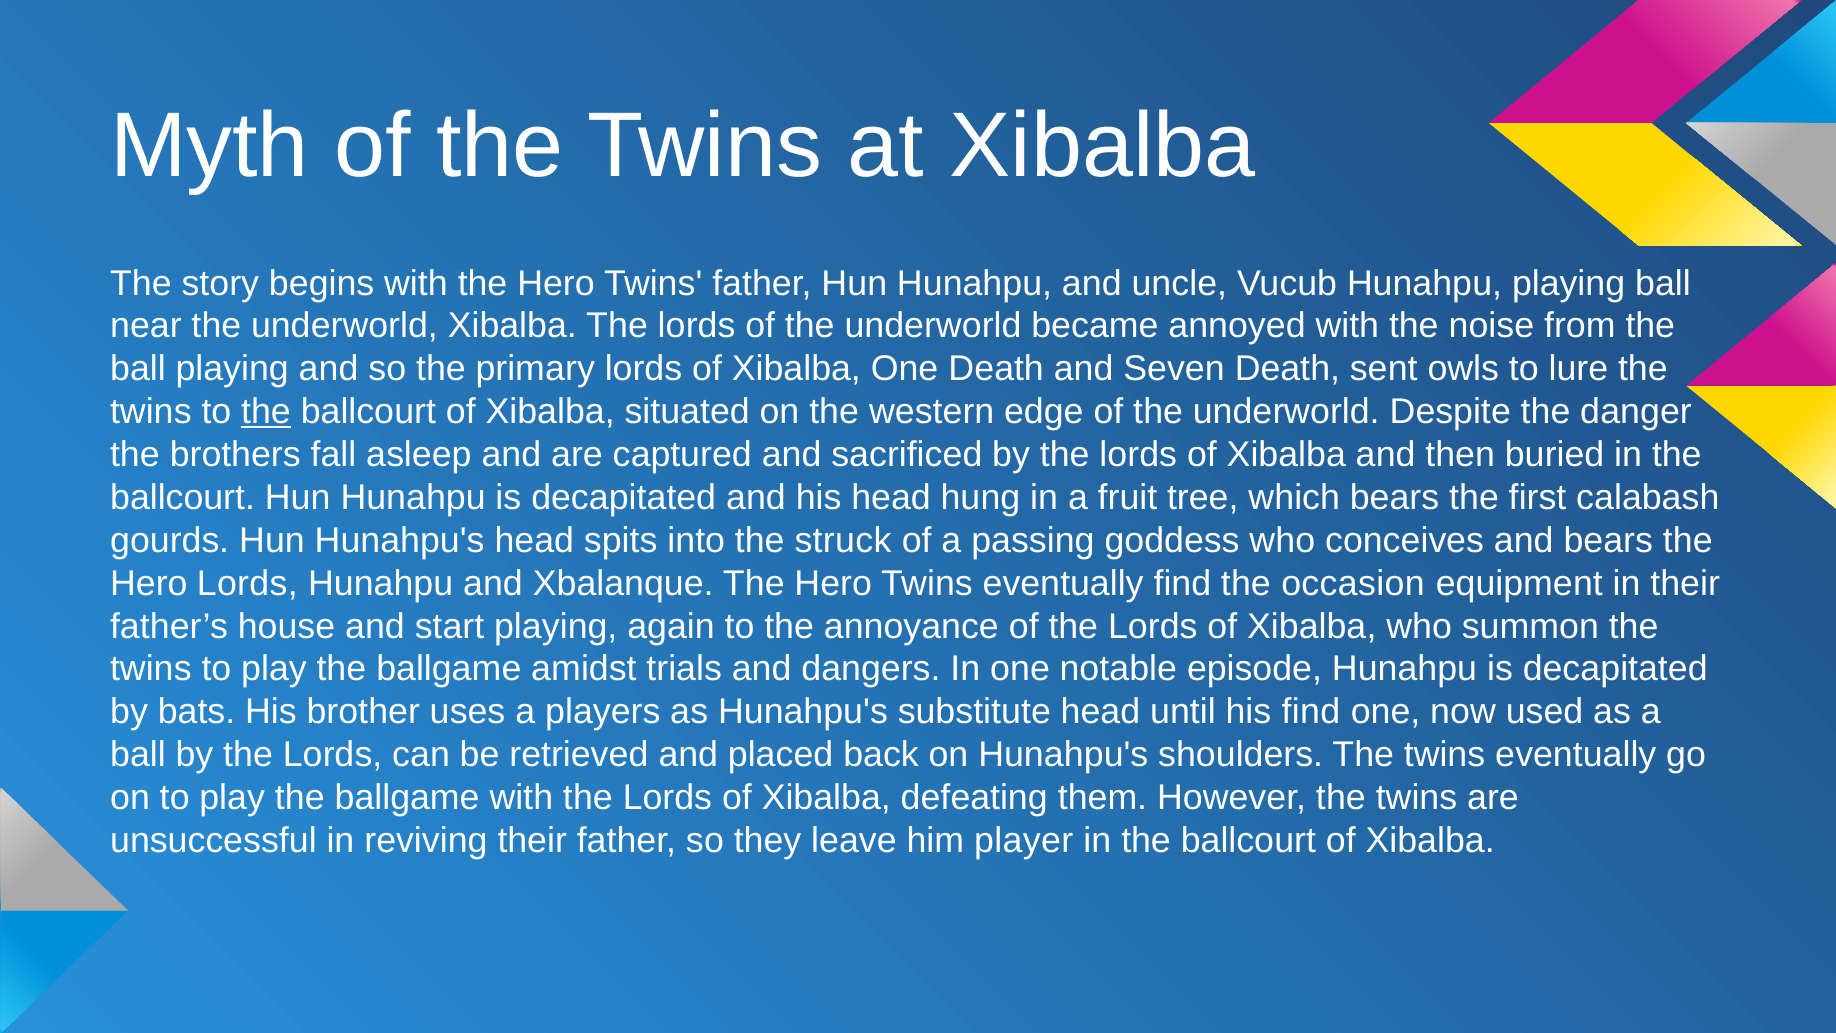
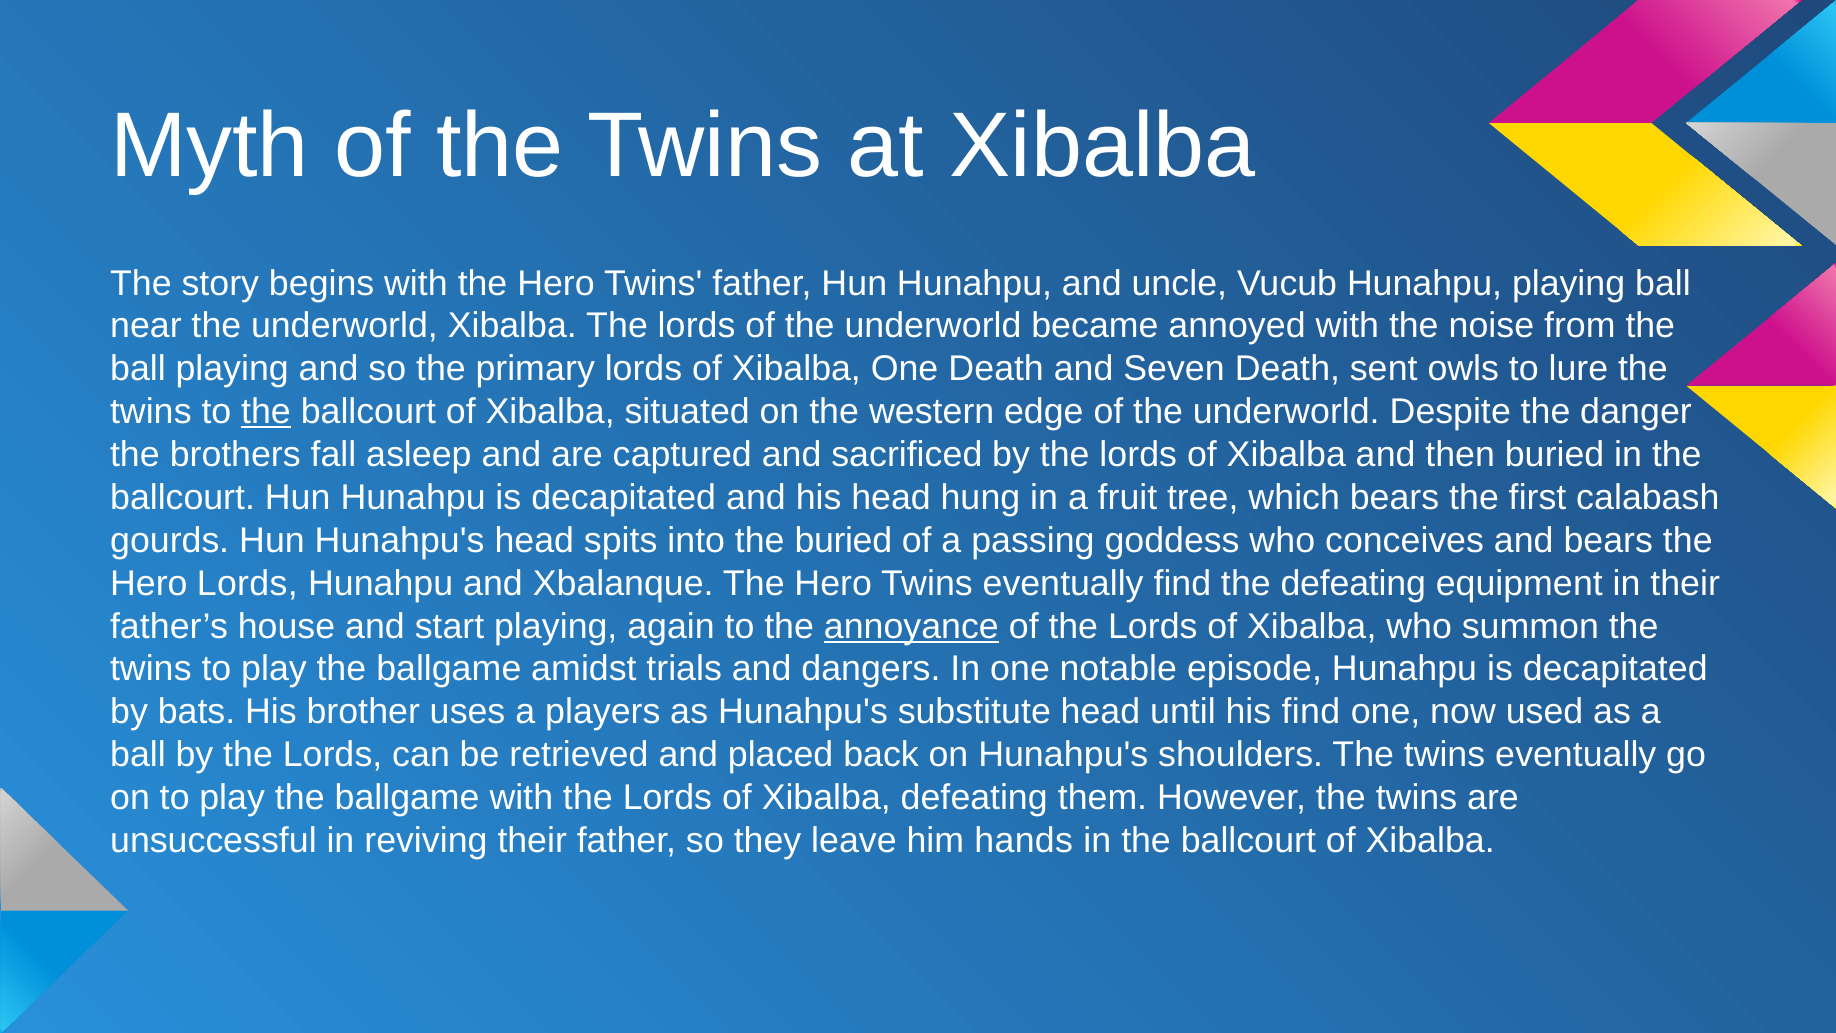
the struck: struck -> buried
the occasion: occasion -> defeating
annoyance underline: none -> present
player: player -> hands
